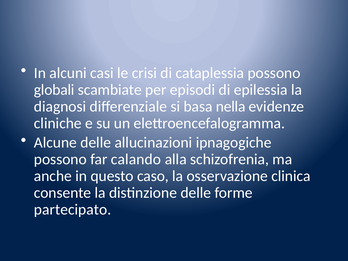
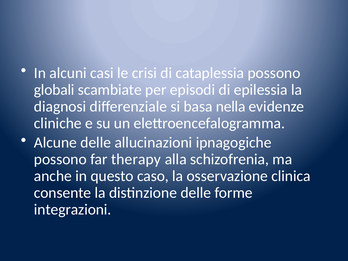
calando: calando -> therapy
partecipato: partecipato -> integrazioni
